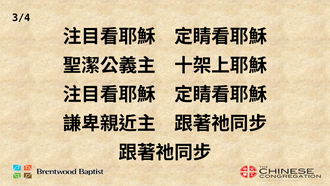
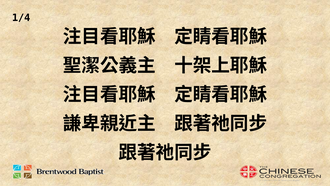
3/4: 3/4 -> 1/4
